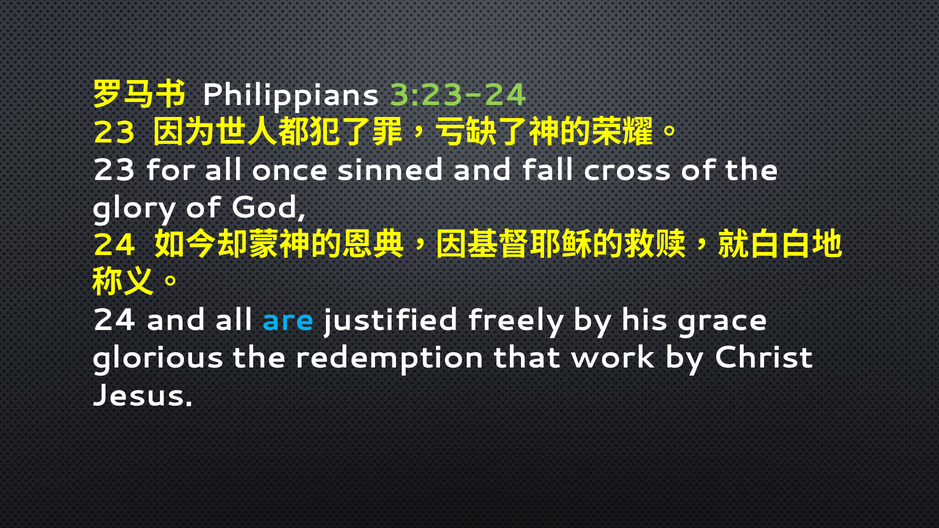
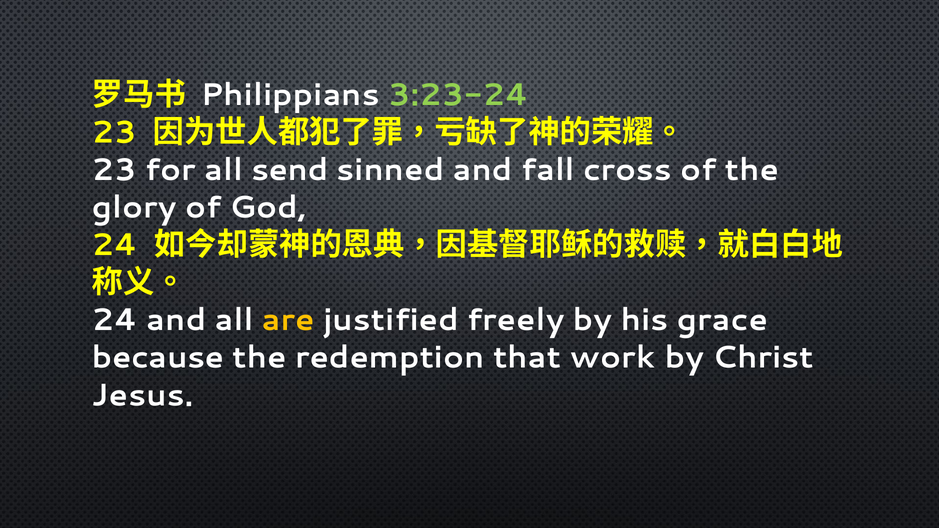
once: once -> send
are colour: light blue -> yellow
glorious: glorious -> because
